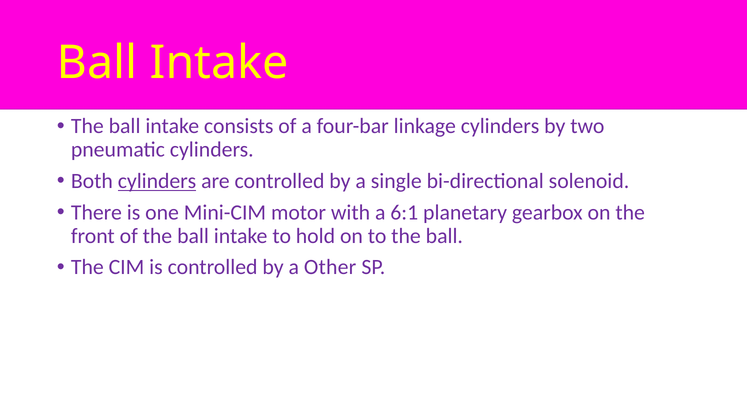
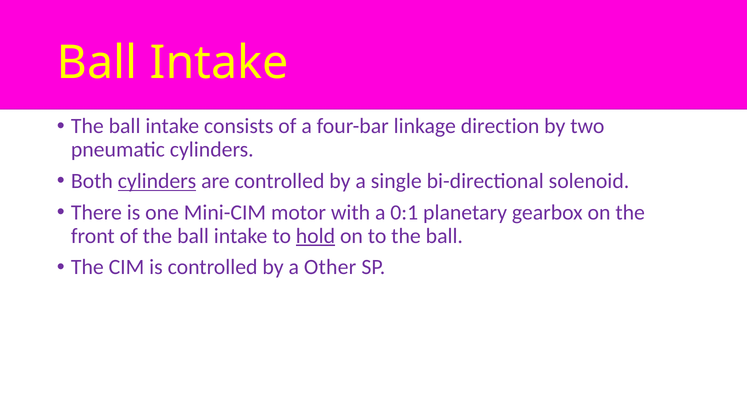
linkage cylinders: cylinders -> direction
6:1: 6:1 -> 0:1
hold underline: none -> present
